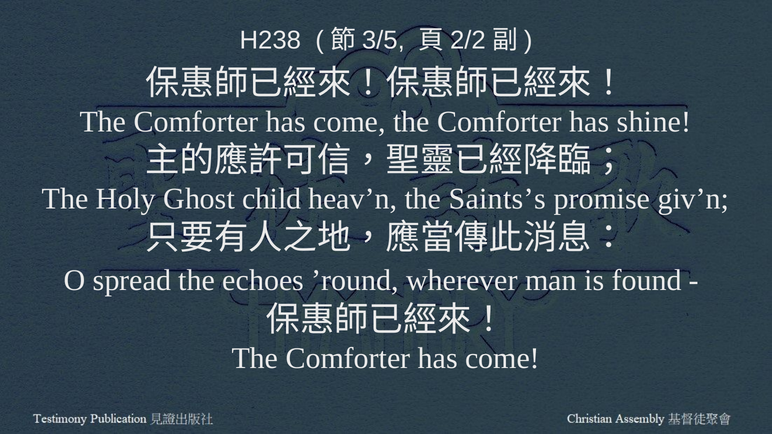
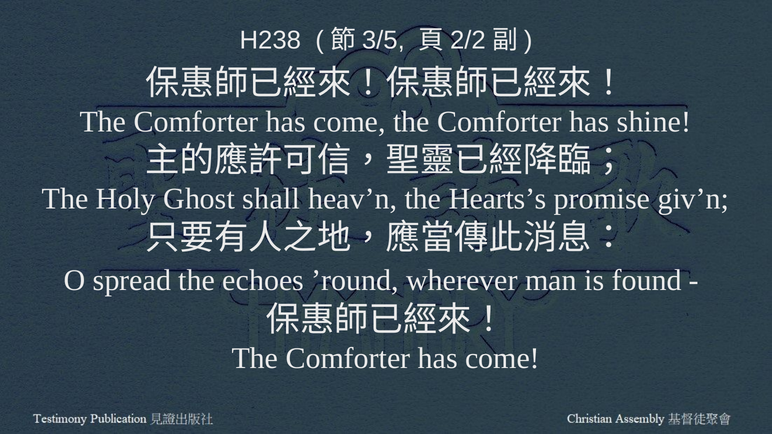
child: child -> shall
Saints’s: Saints’s -> Hearts’s
